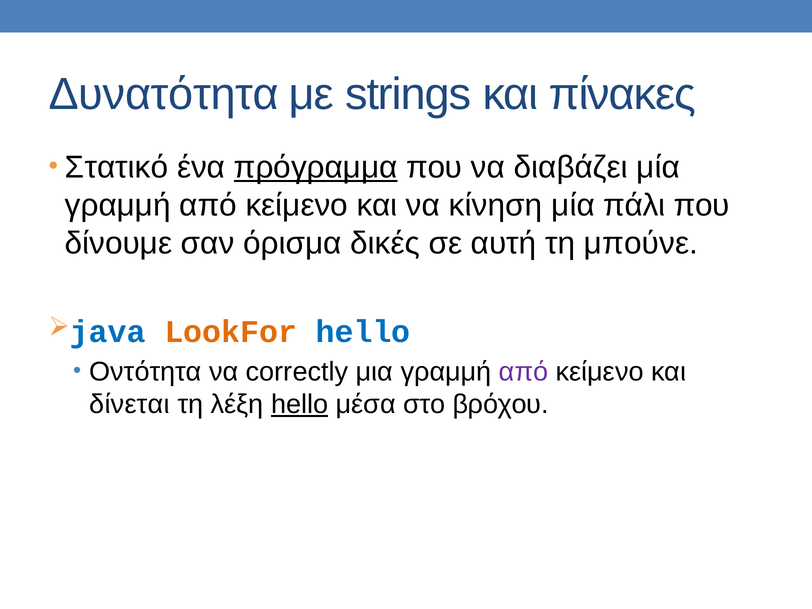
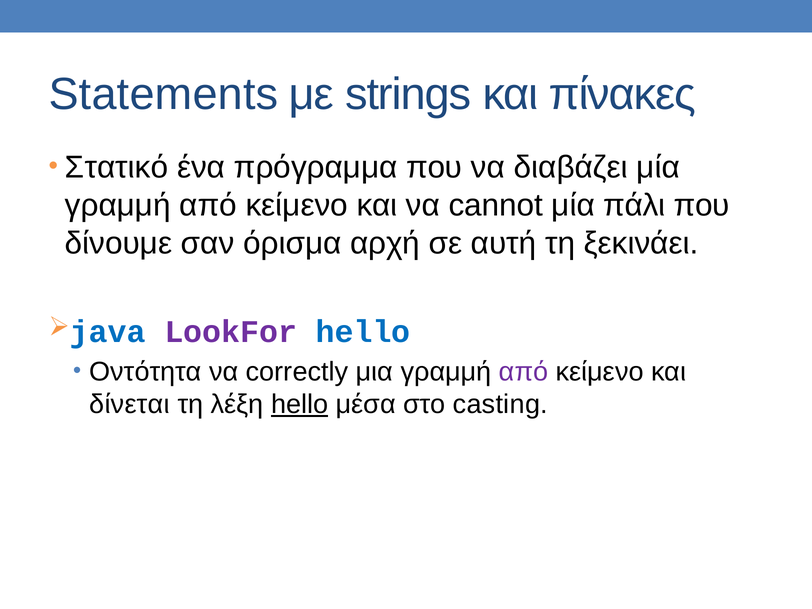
Δυνατότητα: Δυνατότητα -> Statements
πρόγραμμα underline: present -> none
κίνηση: κίνηση -> cannot
δικές: δικές -> αρχή
μπούνε: μπούνε -> ξεκινάει
LookFor colour: orange -> purple
βρόχου: βρόχου -> casting
